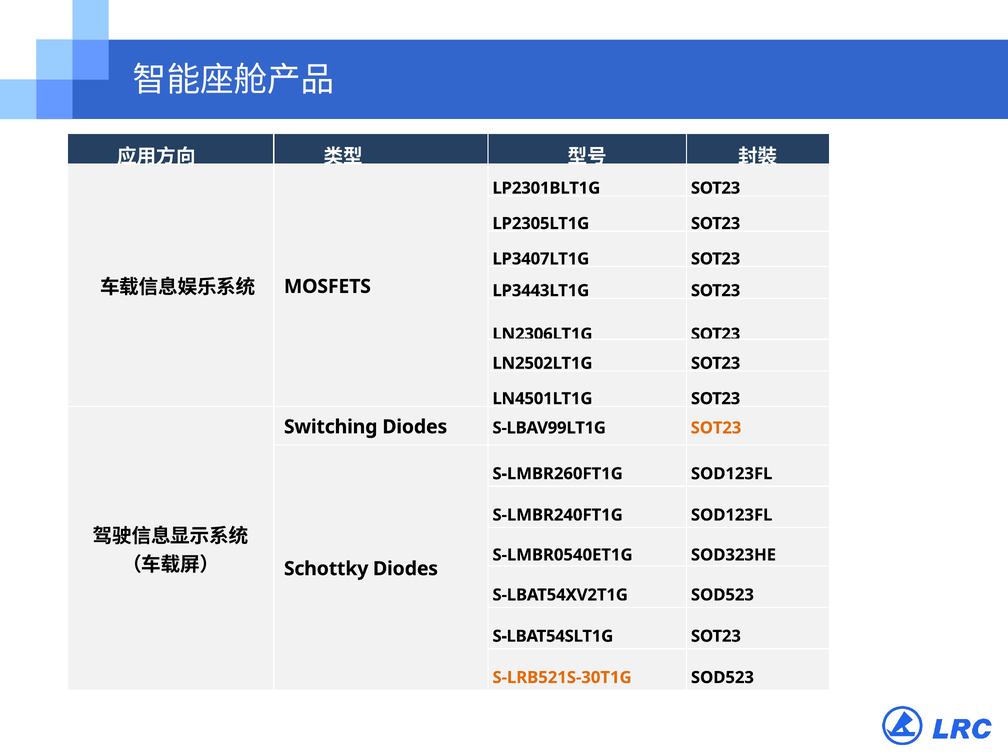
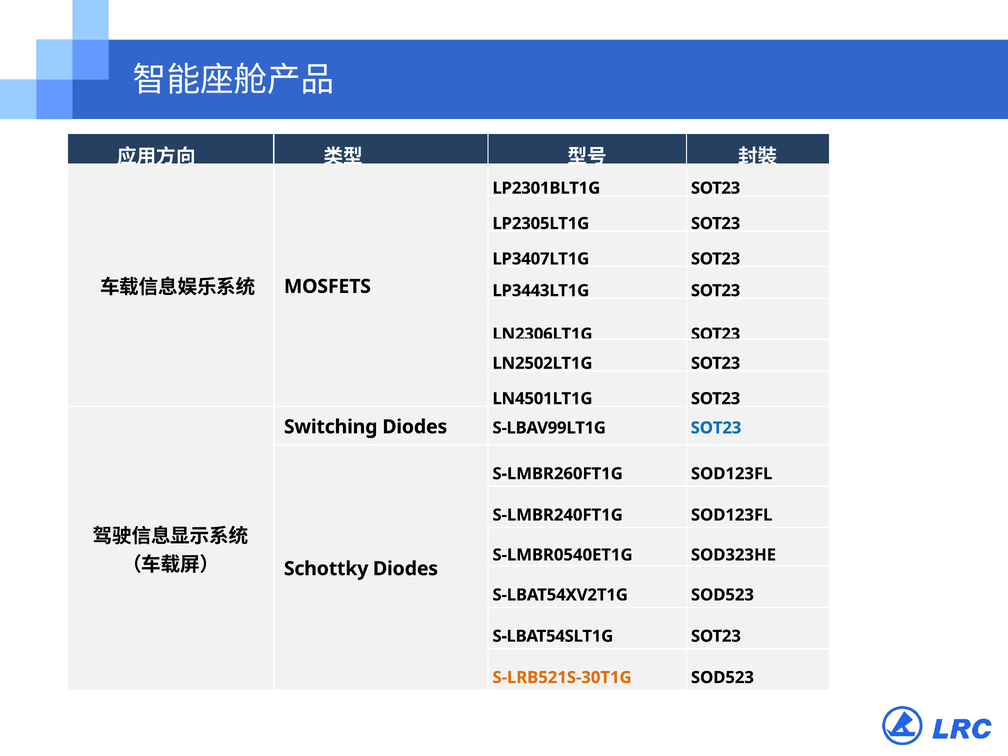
SOT23 at (716, 428) colour: orange -> blue
